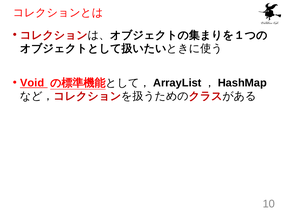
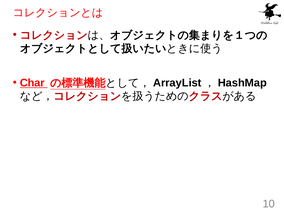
Void: Void -> Char
